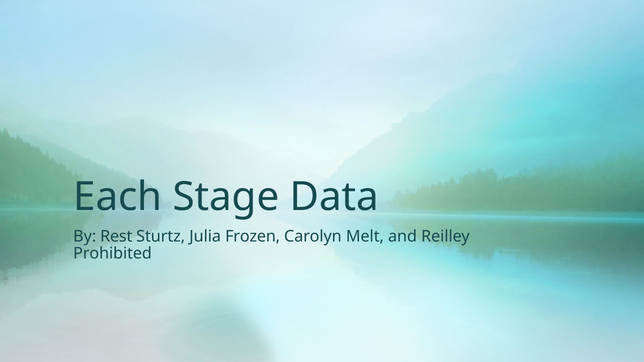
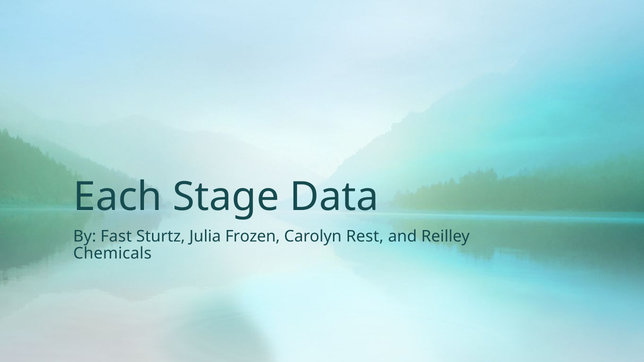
Rest: Rest -> Fast
Melt: Melt -> Rest
Prohibited: Prohibited -> Chemicals
